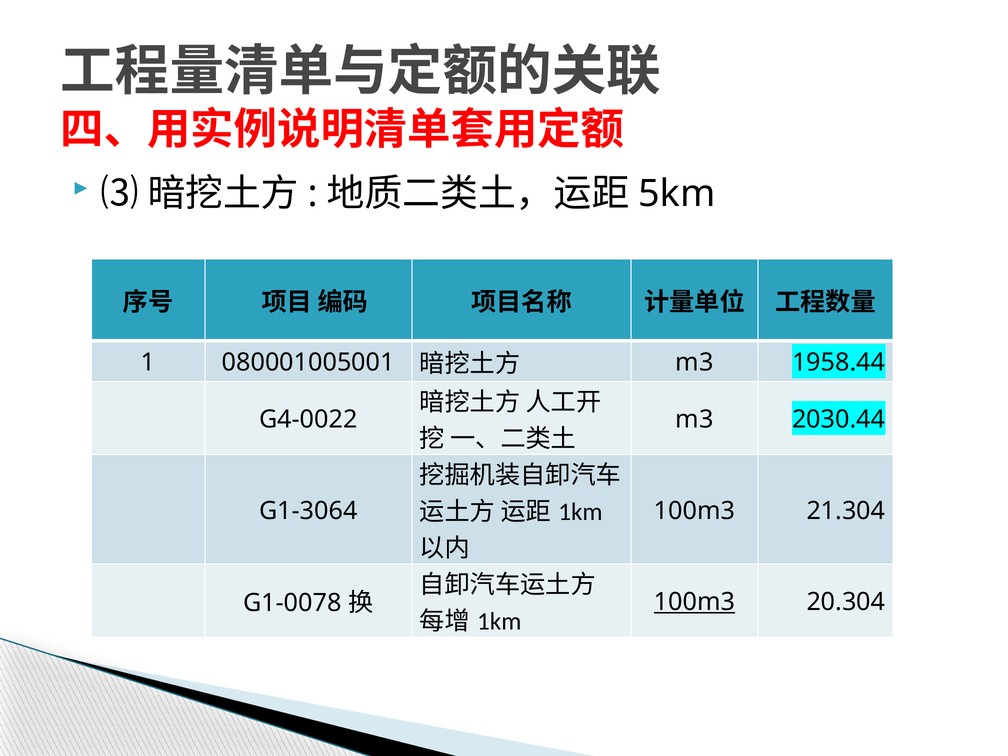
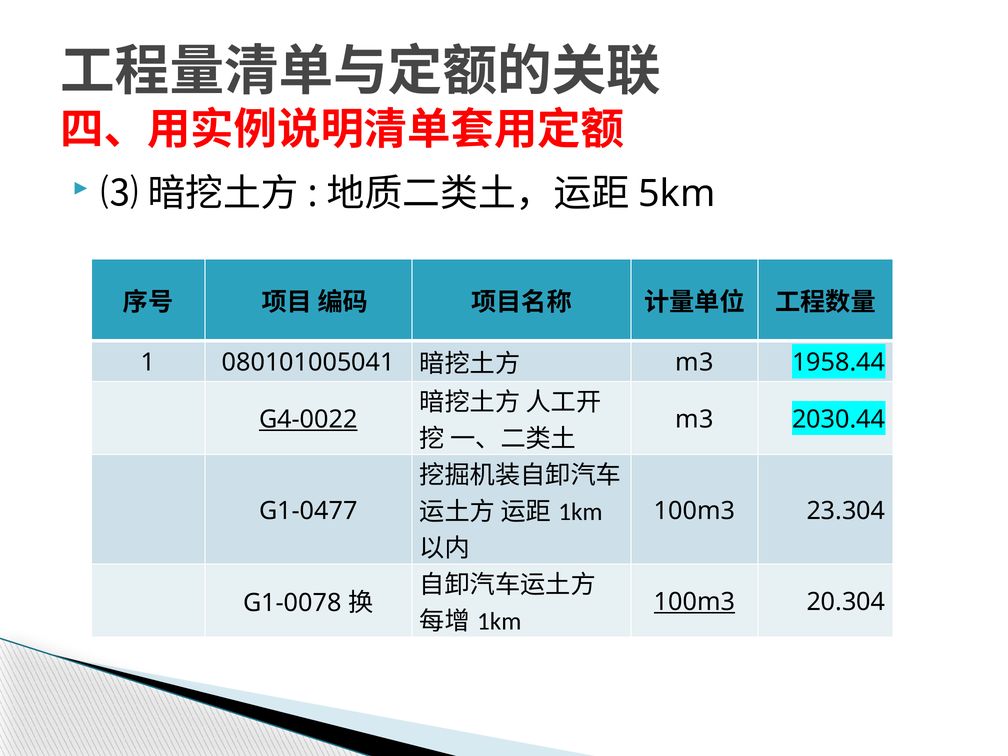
080001005001: 080001005001 -> 080101005041
G4-0022 underline: none -> present
G1-3064: G1-3064 -> G1-0477
21.304: 21.304 -> 23.304
